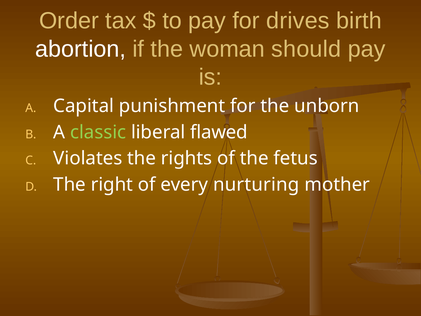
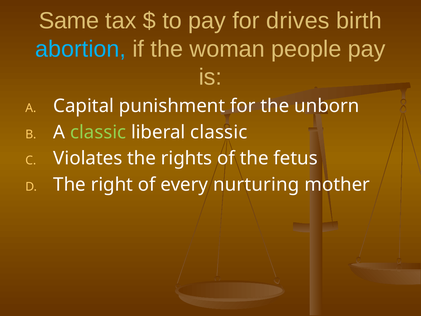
Order: Order -> Same
abortion colour: white -> light blue
should: should -> people
liberal flawed: flawed -> classic
